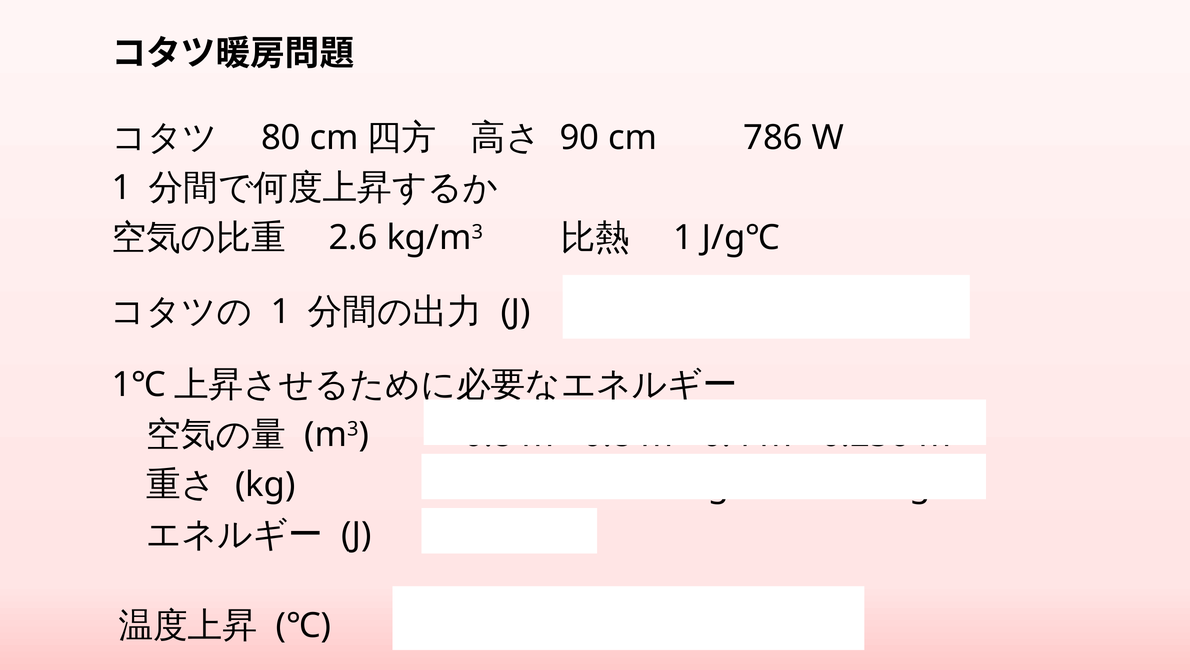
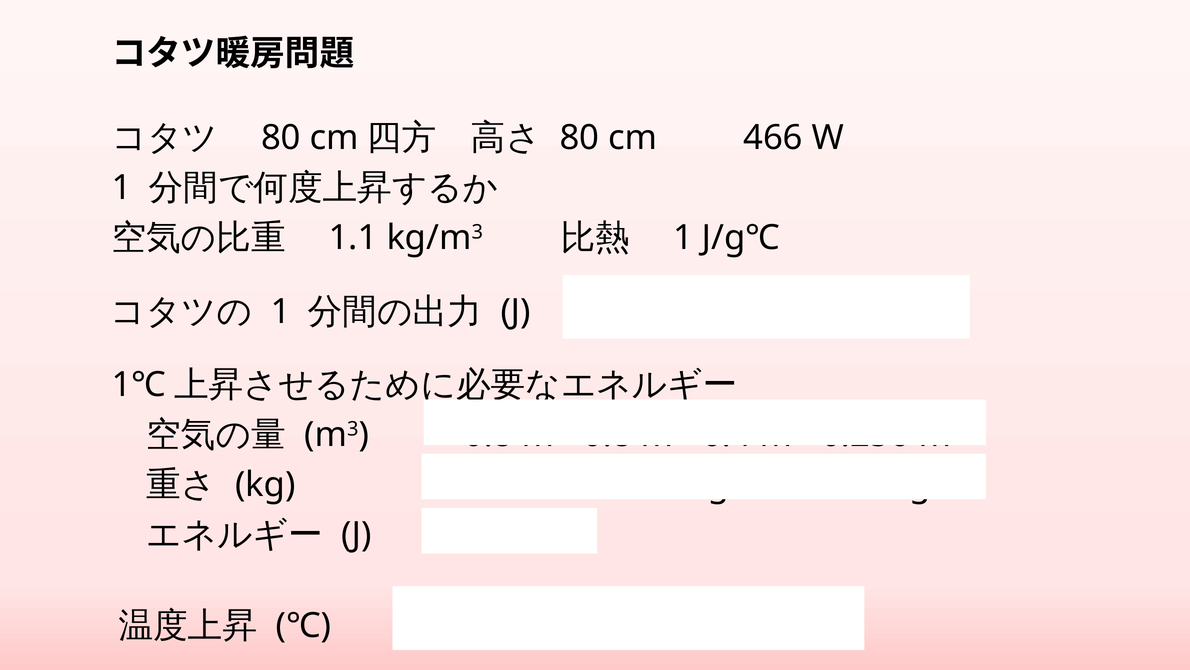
90 at (580, 138): 90 -> 80
786: 786 -> 466
2.6: 2.6 -> 1.1
